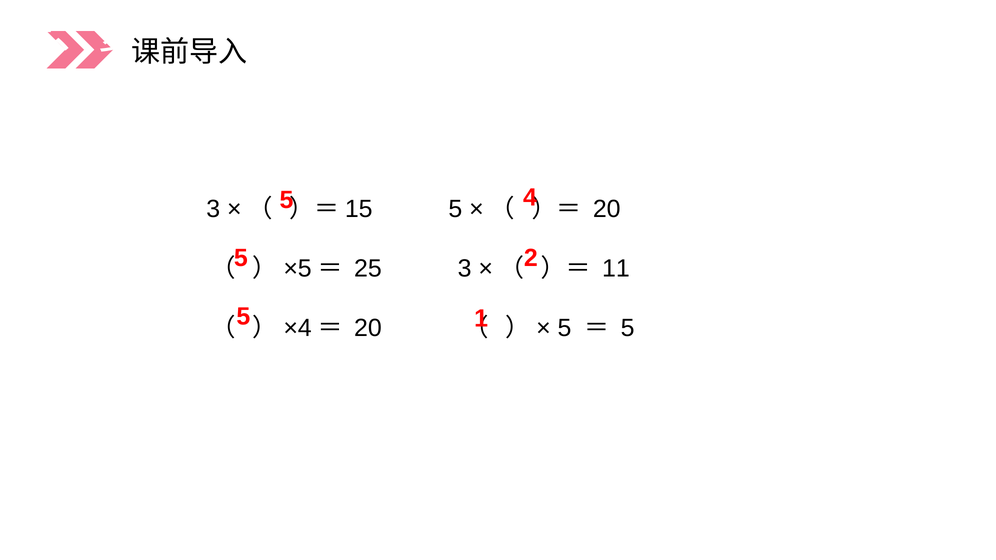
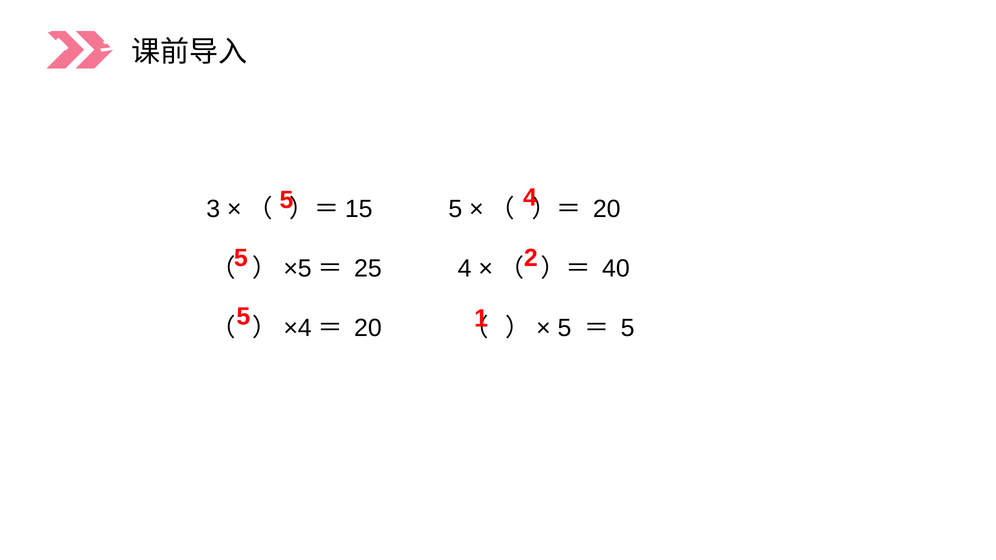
25 3: 3 -> 4
11: 11 -> 40
